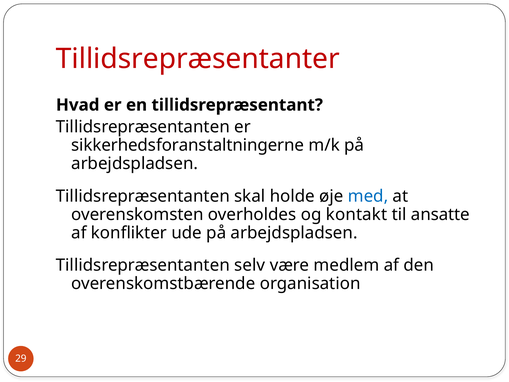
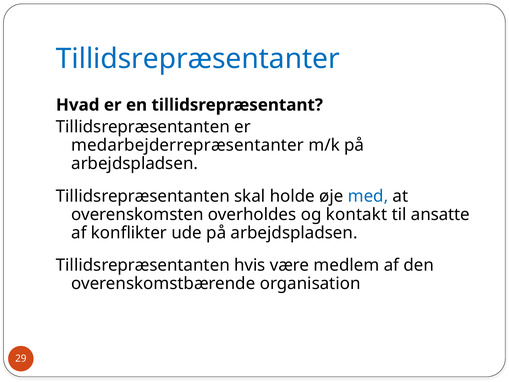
Tillidsrepræsentanter colour: red -> blue
sikkerhedsforanstaltningerne: sikkerhedsforanstaltningerne -> medarbejderrepræsentanter
selv: selv -> hvis
